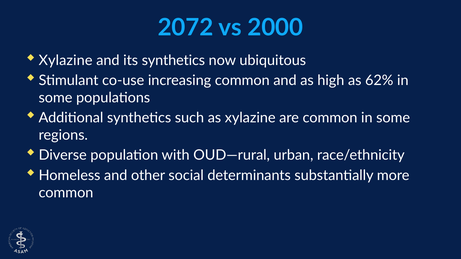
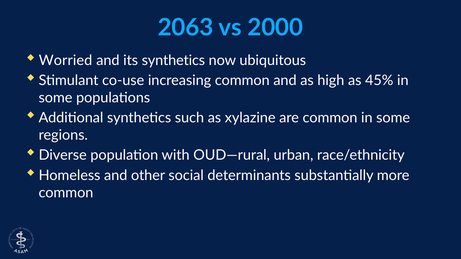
2072: 2072 -> 2063
Xylazine at (66, 60): Xylazine -> Worried
62%: 62% -> 45%
